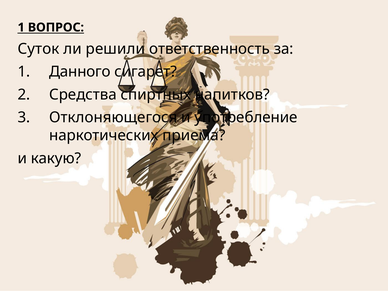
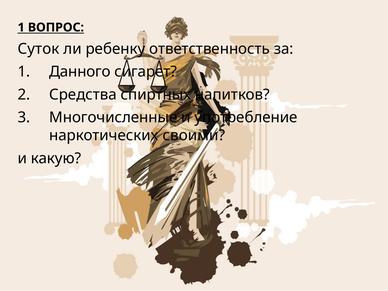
решили: решили -> ребенку
Отклоняющегося: Отклоняющегося -> Многочисленные
приема: приема -> своими
